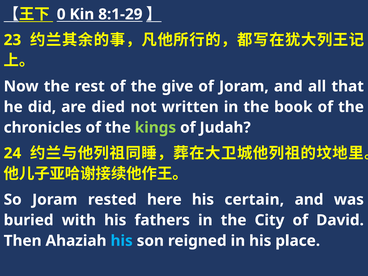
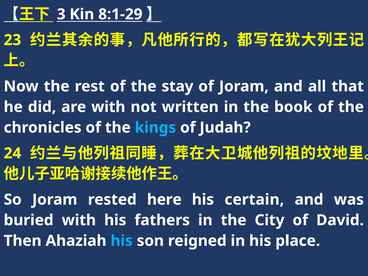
0: 0 -> 3
give: give -> stay
are died: died -> with
kings colour: light green -> light blue
